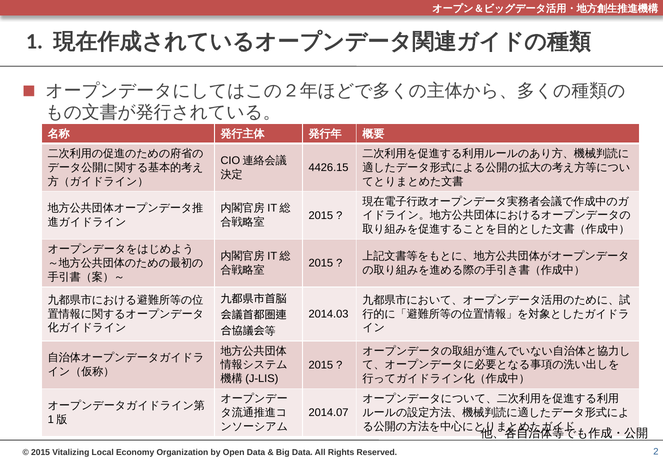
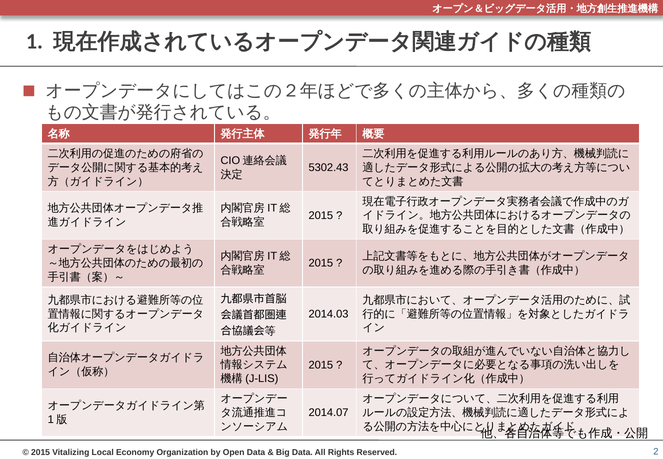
4426.15: 4426.15 -> 5302.43
